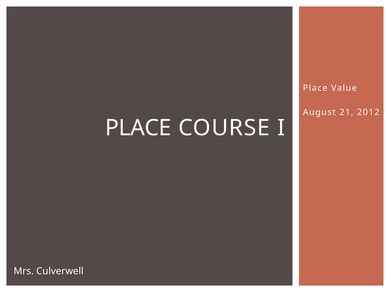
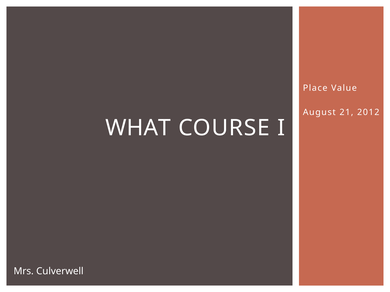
PLACE at (138, 128): PLACE -> WHAT
